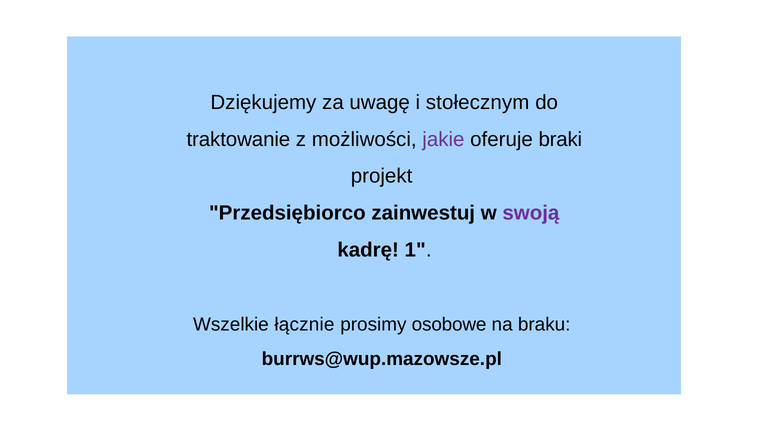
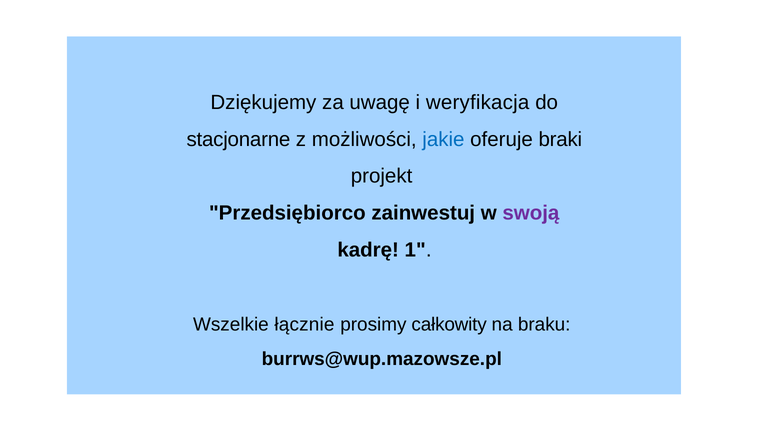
stołecznym: stołecznym -> weryfikacja
traktowanie: traktowanie -> stacjonarne
jakie colour: purple -> blue
osobowe: osobowe -> całkowity
